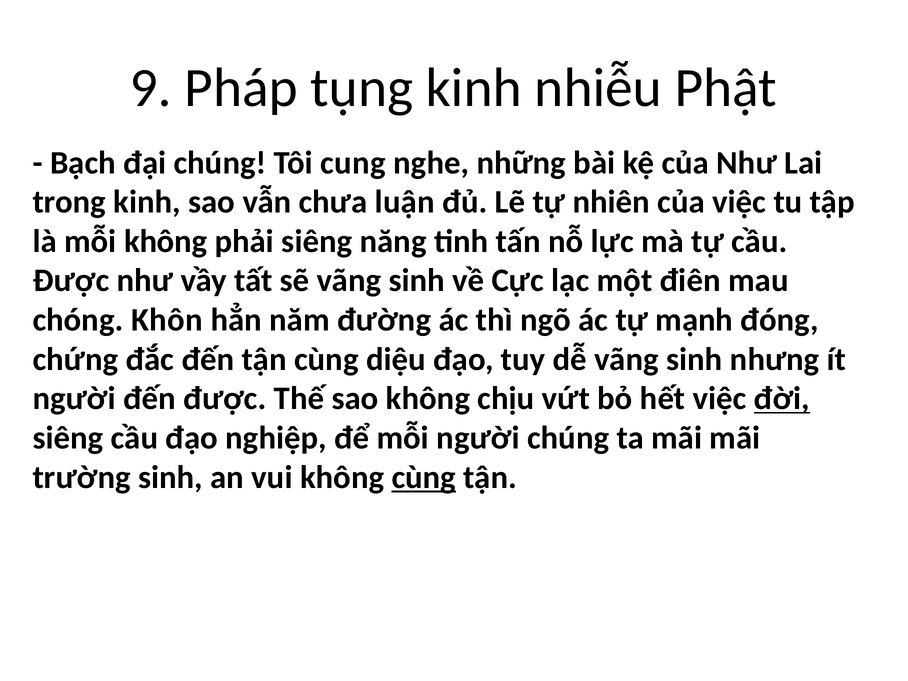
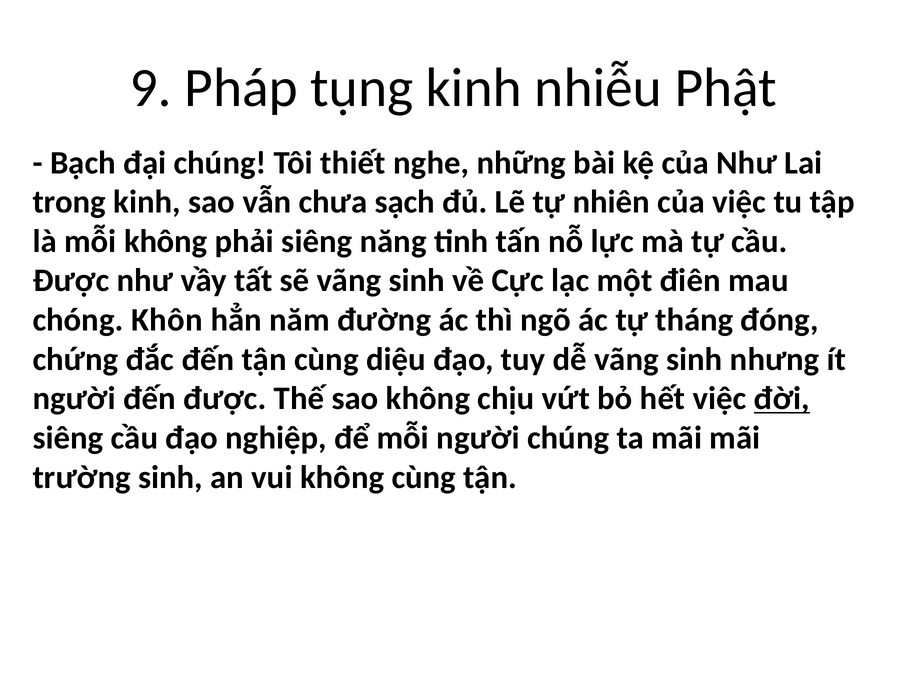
cung: cung -> thiết
luận: luận -> sạch
mạnh: mạnh -> tháng
cùng at (424, 477) underline: present -> none
